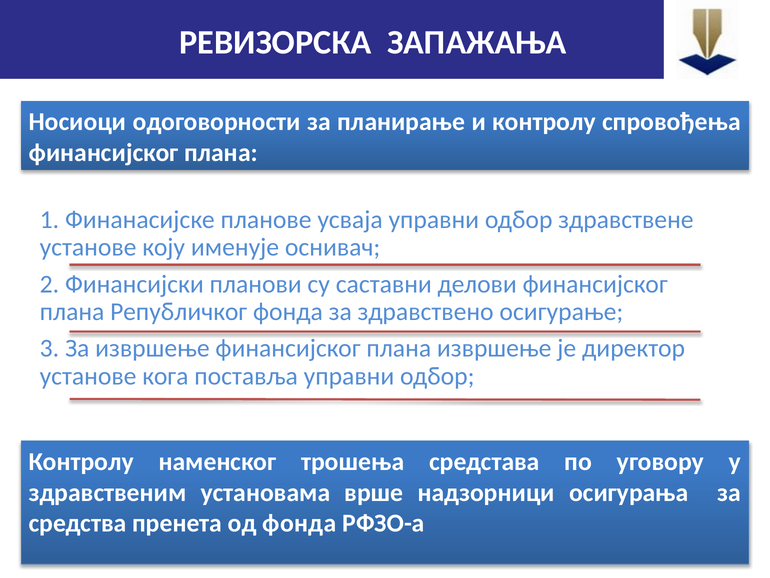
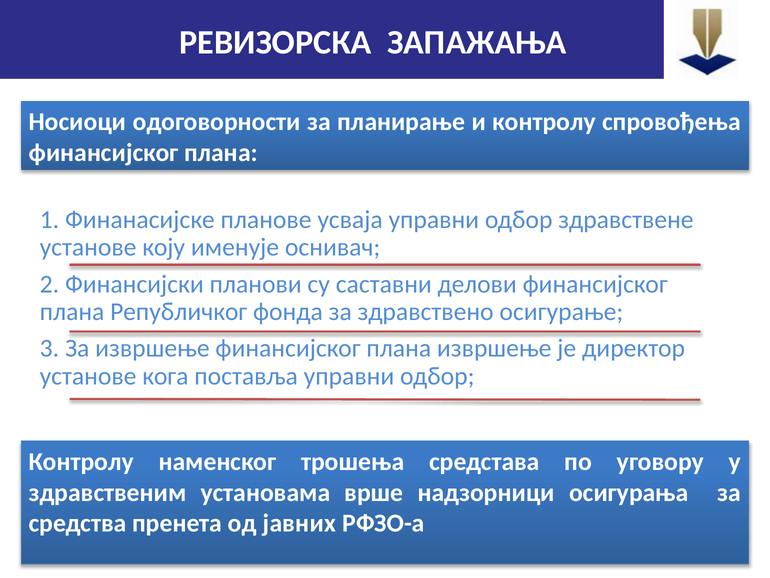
од фонда: фонда -> јавних
